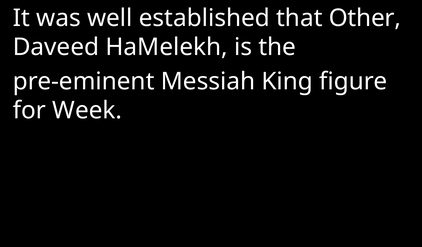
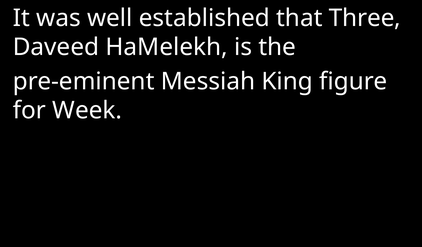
Other: Other -> Three
